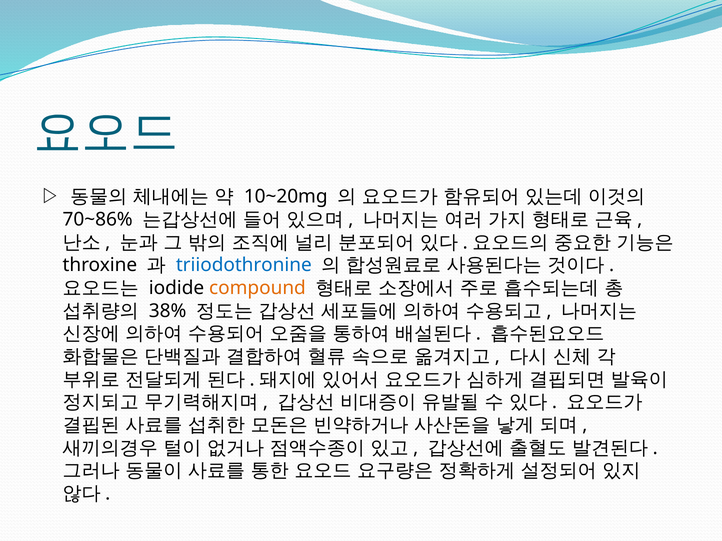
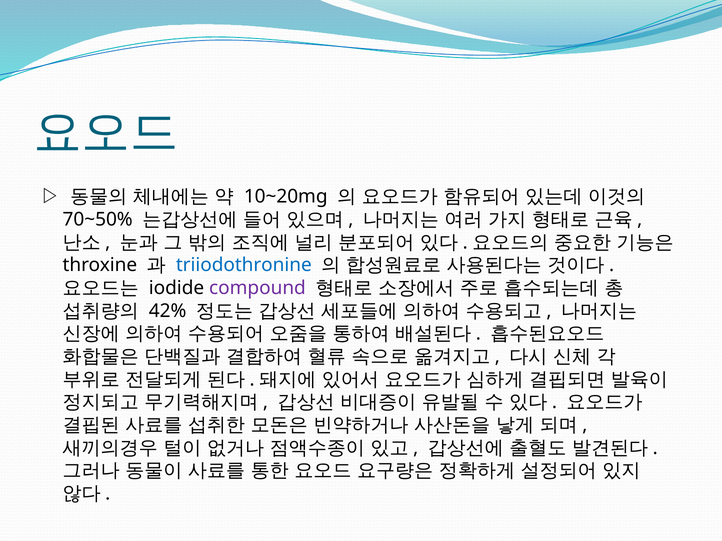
70~86%: 70~86% -> 70~50%
compound colour: orange -> purple
38%: 38% -> 42%
